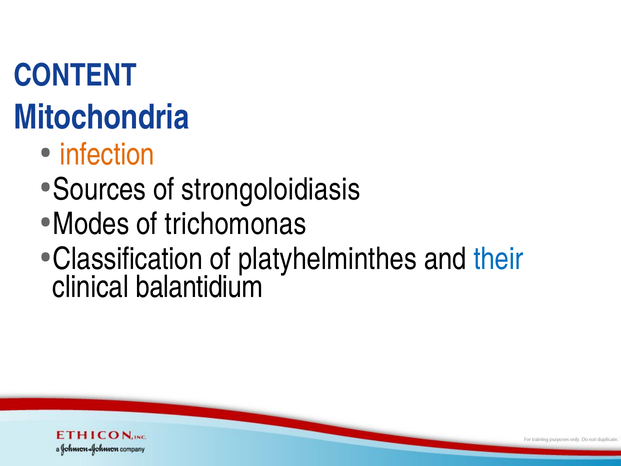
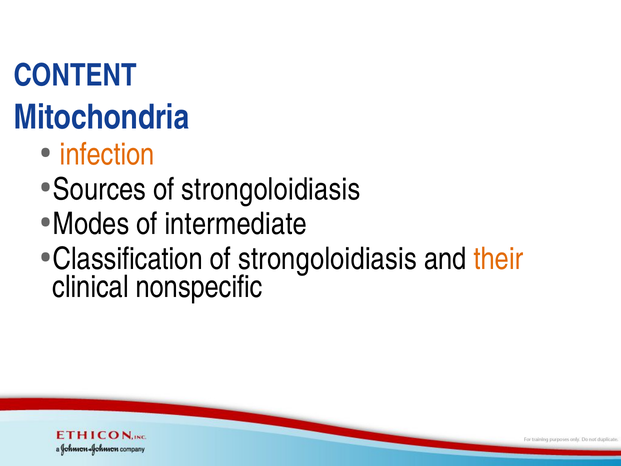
trichomonas: trichomonas -> intermediate
Classification of platyhelminthes: platyhelminthes -> strongoloidiasis
their colour: blue -> orange
balantidium: balantidium -> nonspecific
